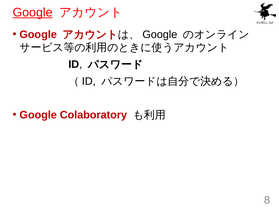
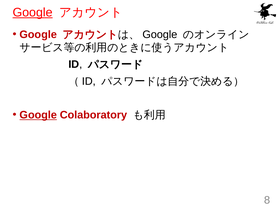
Google at (38, 115) underline: none -> present
